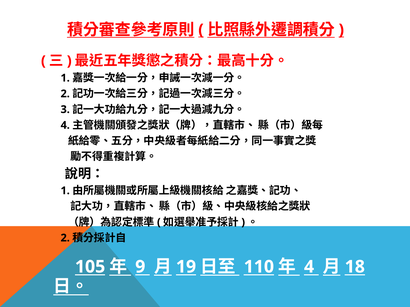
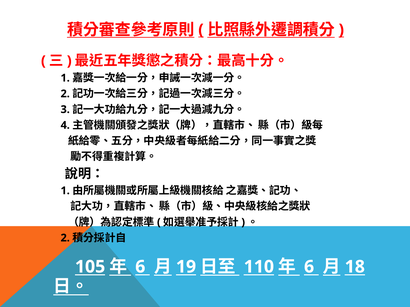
9 at (140, 267): 9 -> 6
4 at (309, 267): 4 -> 6
